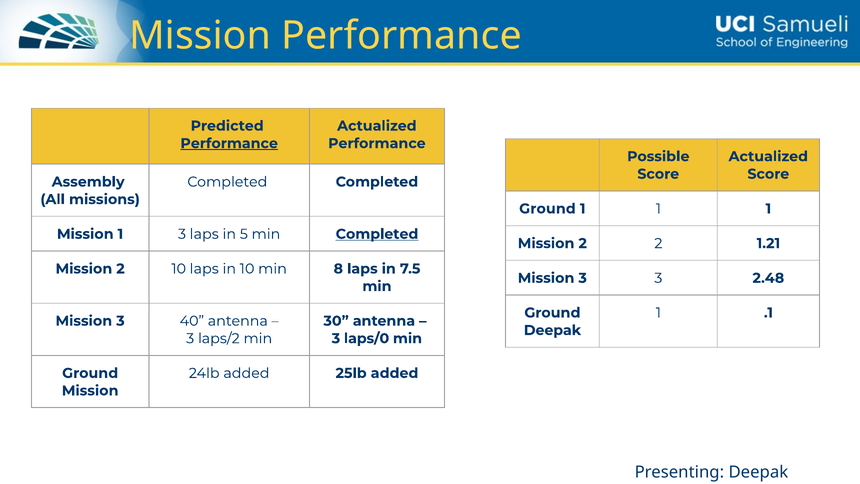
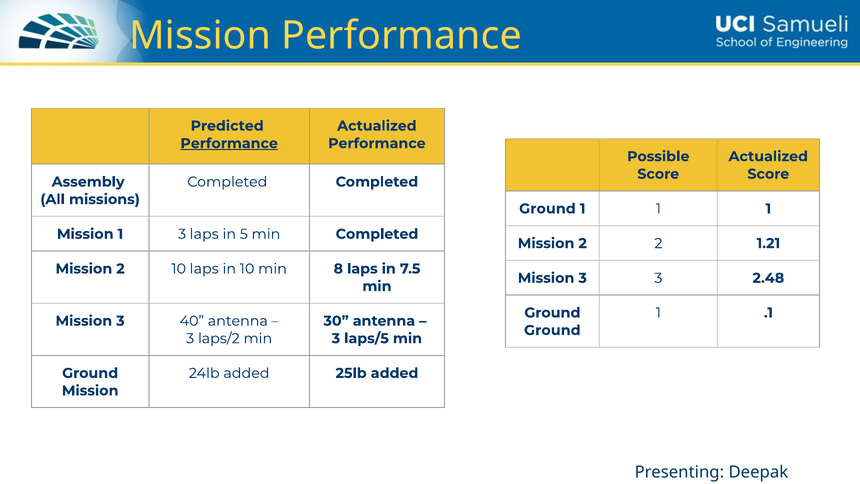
Completed at (377, 234) underline: present -> none
Deepak at (552, 330): Deepak -> Ground
laps/0: laps/0 -> laps/5
